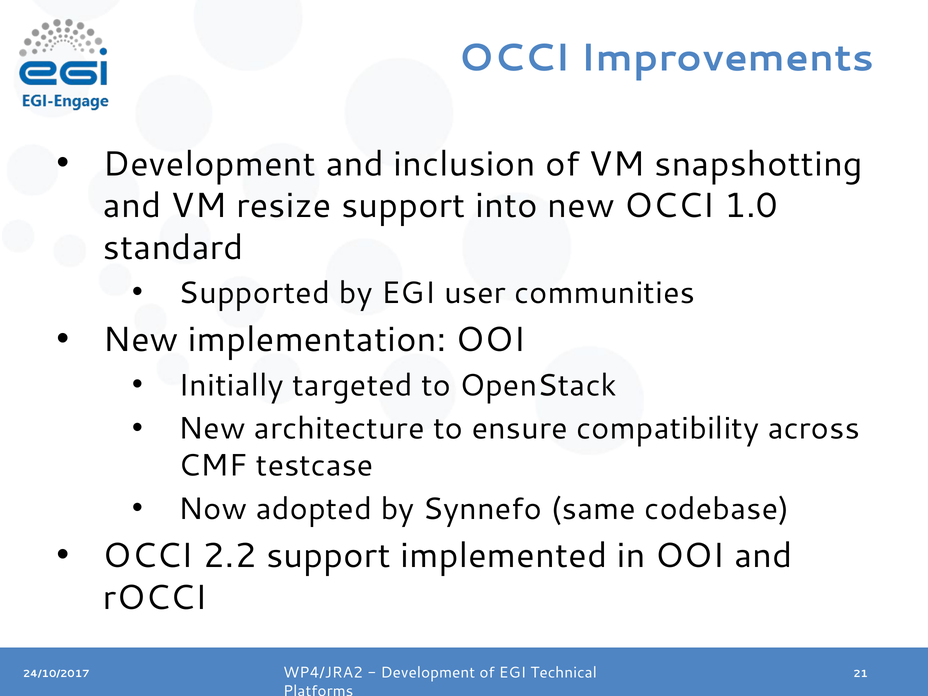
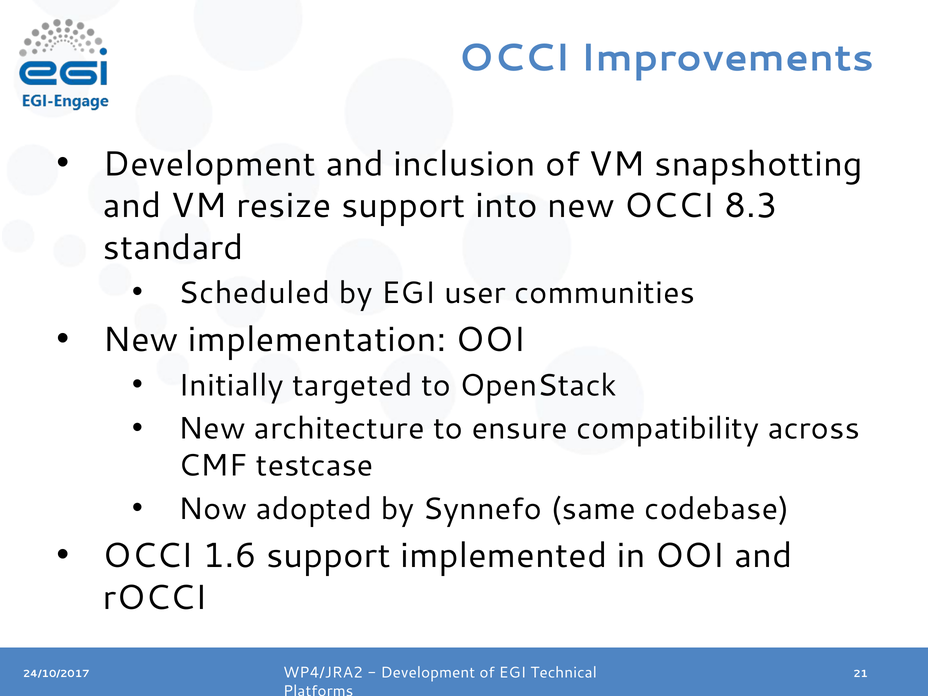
1.0: 1.0 -> 8.3
Supported: Supported -> Scheduled
2.2: 2.2 -> 1.6
